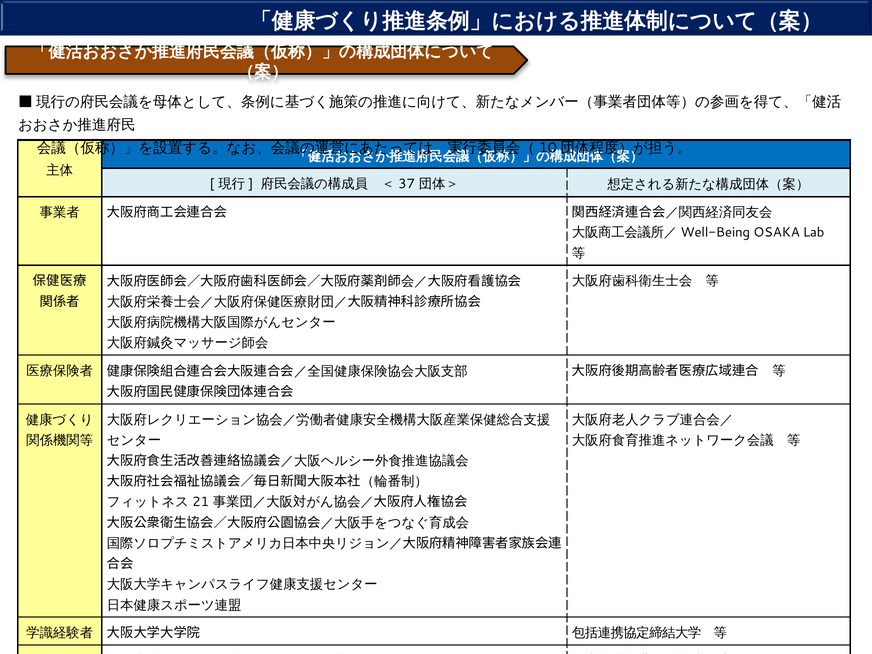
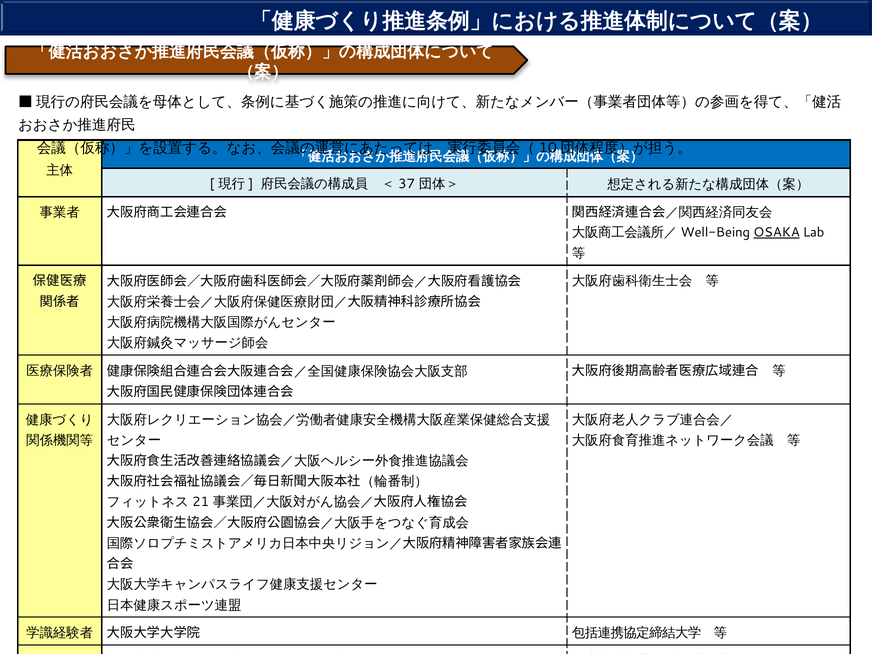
OSAKA underline: none -> present
